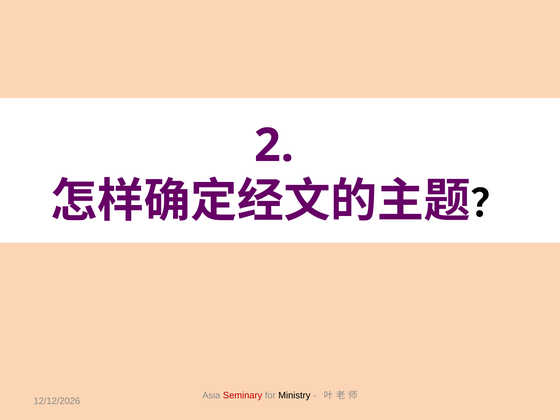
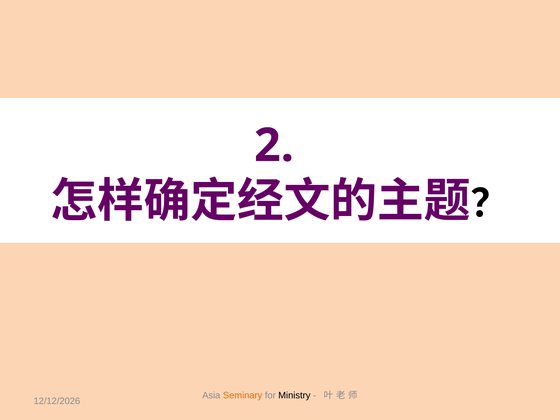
Seminary colour: red -> orange
